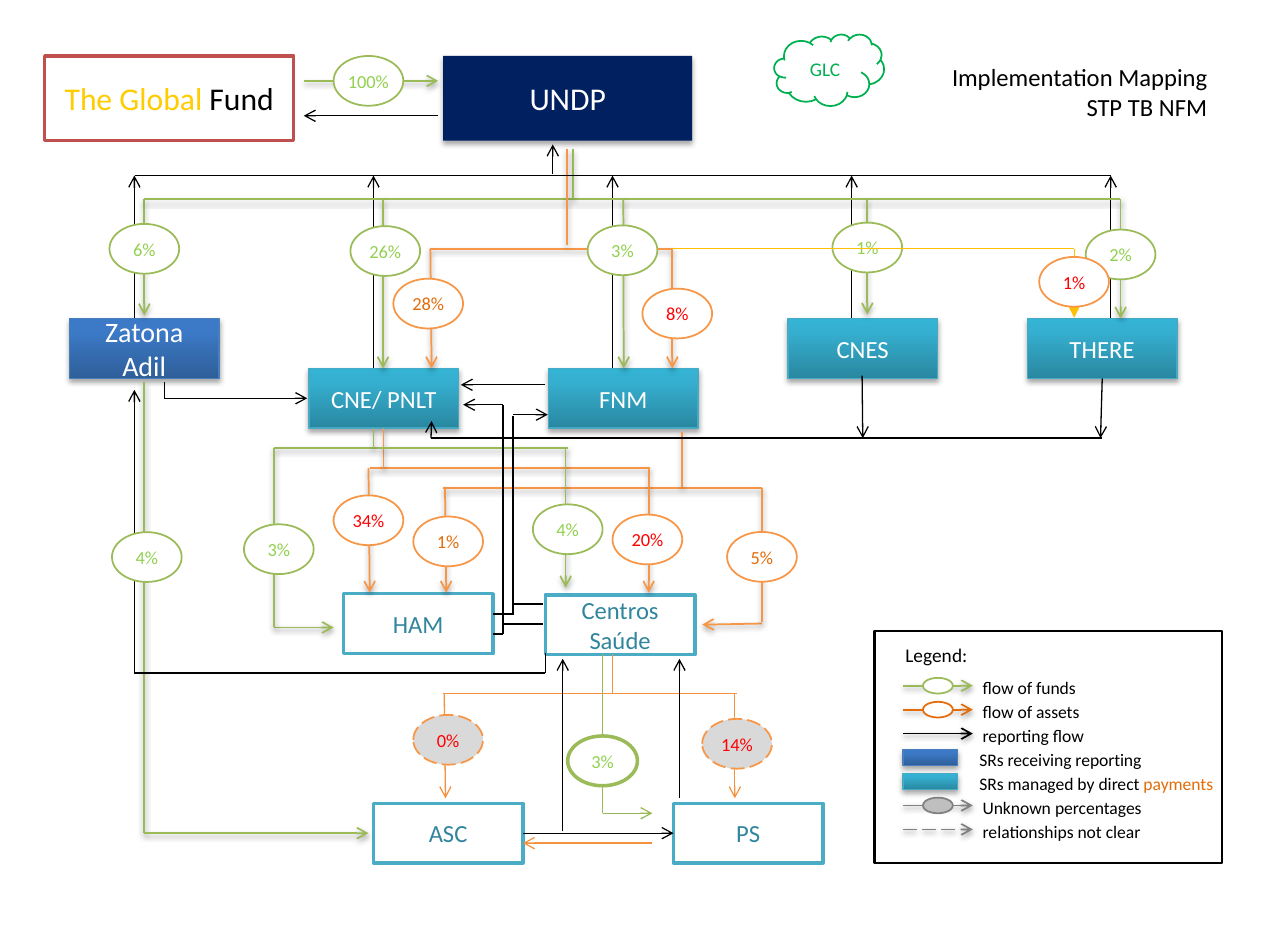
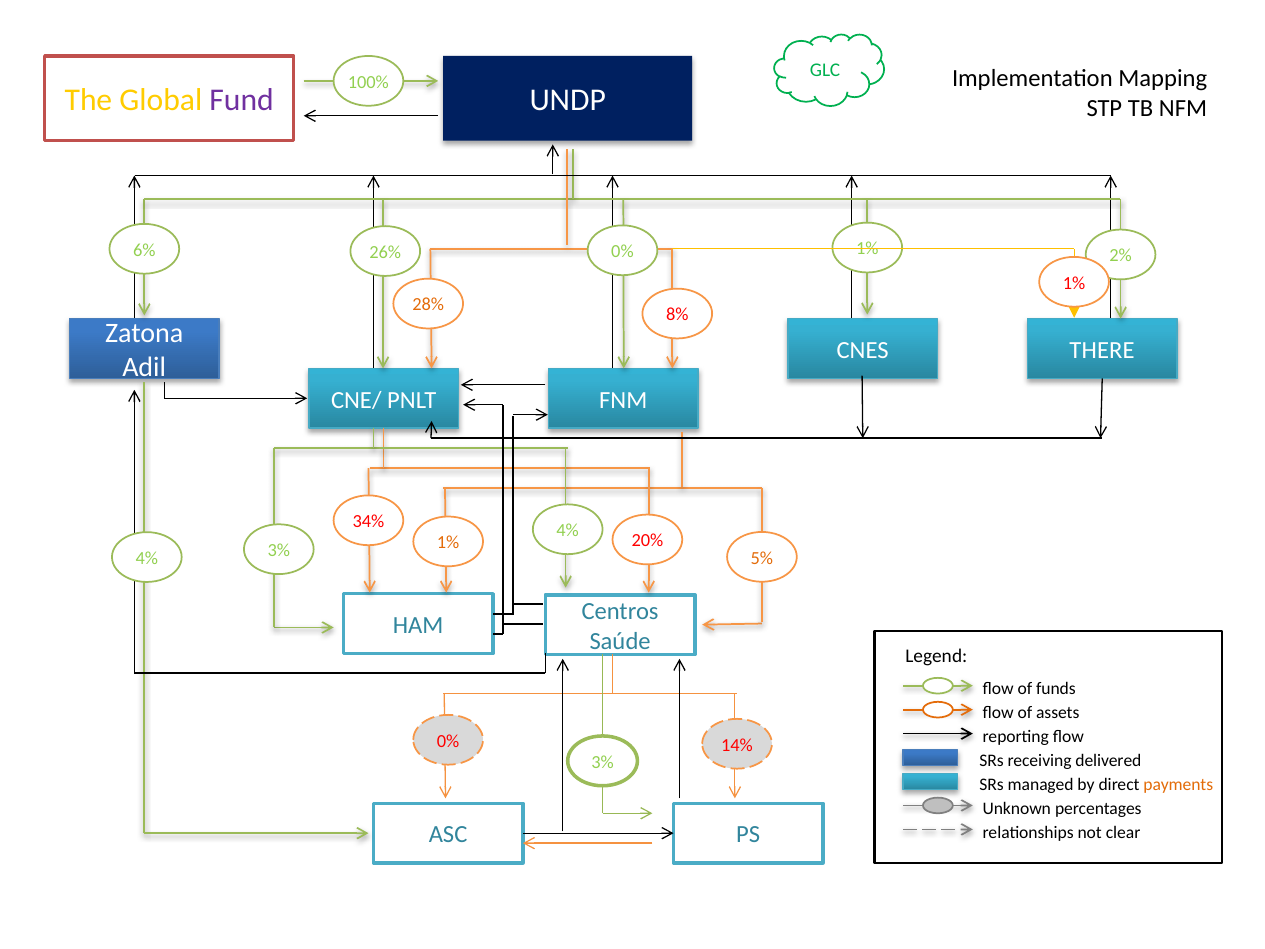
Fund colour: black -> purple
26% 3%: 3% -> 0%
receiving reporting: reporting -> delivered
